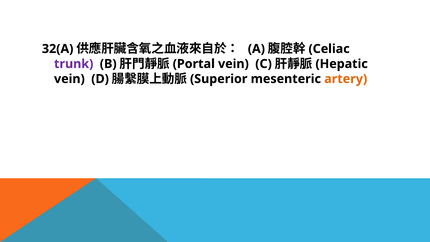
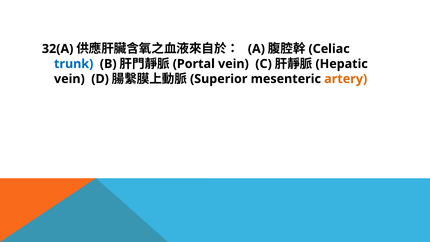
trunk colour: purple -> blue
